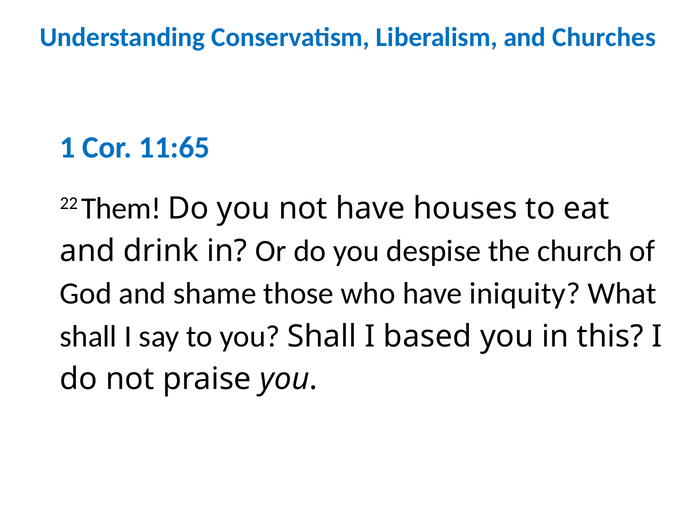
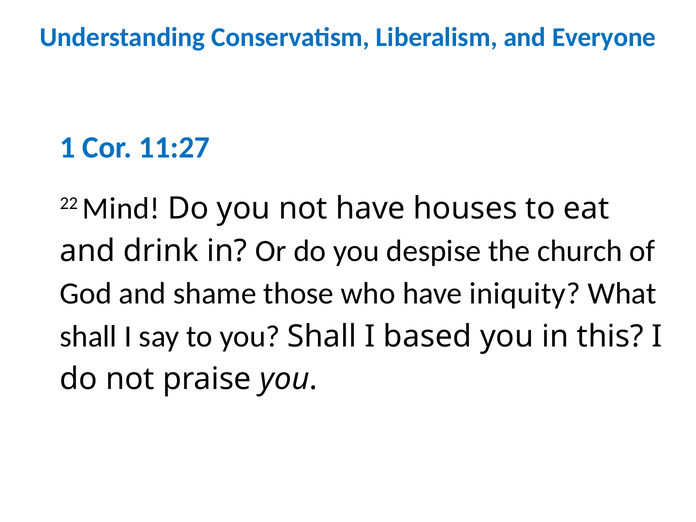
Churches: Churches -> Everyone
11:65: 11:65 -> 11:27
Them: Them -> Mind
